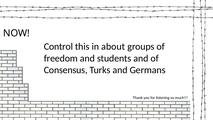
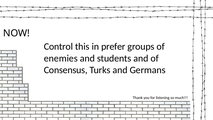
about: about -> prefer
freedom: freedom -> enemies
